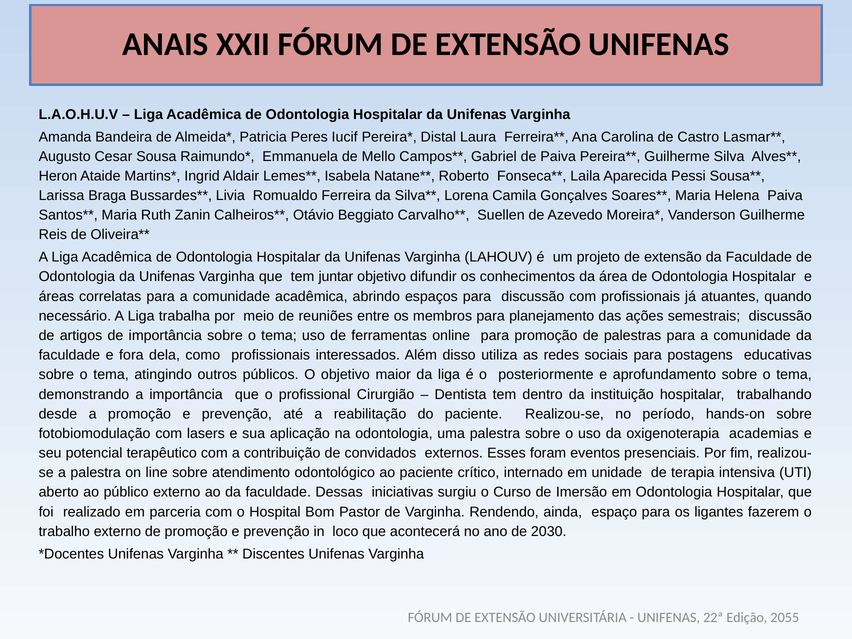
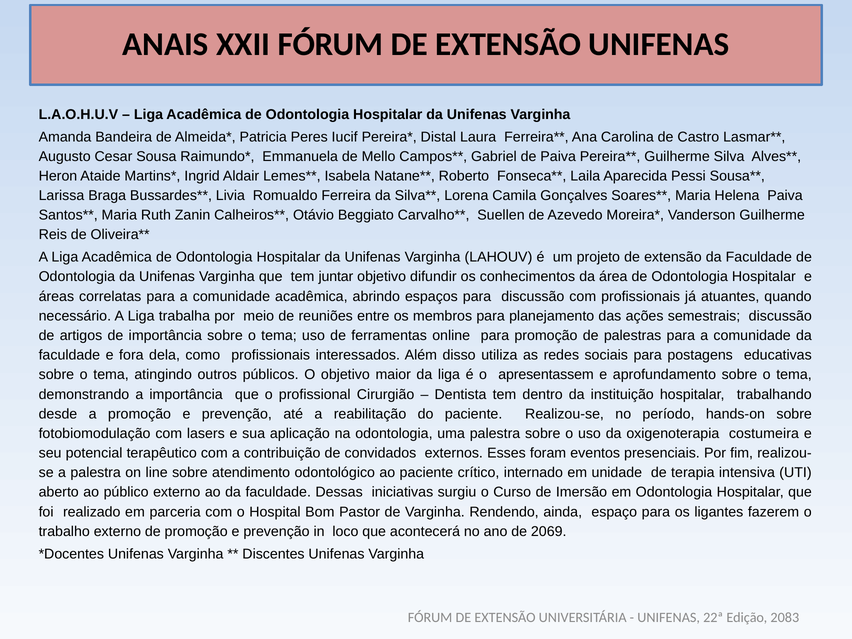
posteriormente: posteriormente -> apresentassem
academias: academias -> costumeira
2030: 2030 -> 2069
2055: 2055 -> 2083
